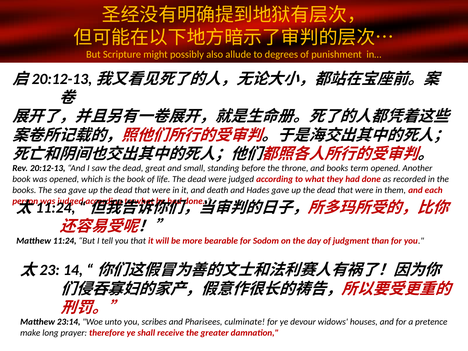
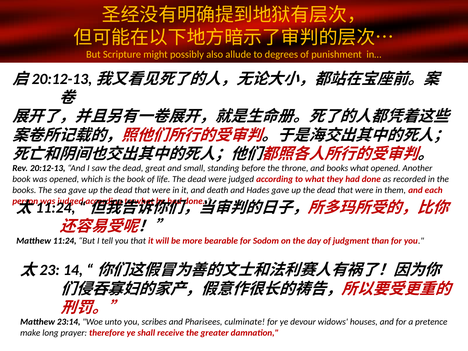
books term: term -> what
